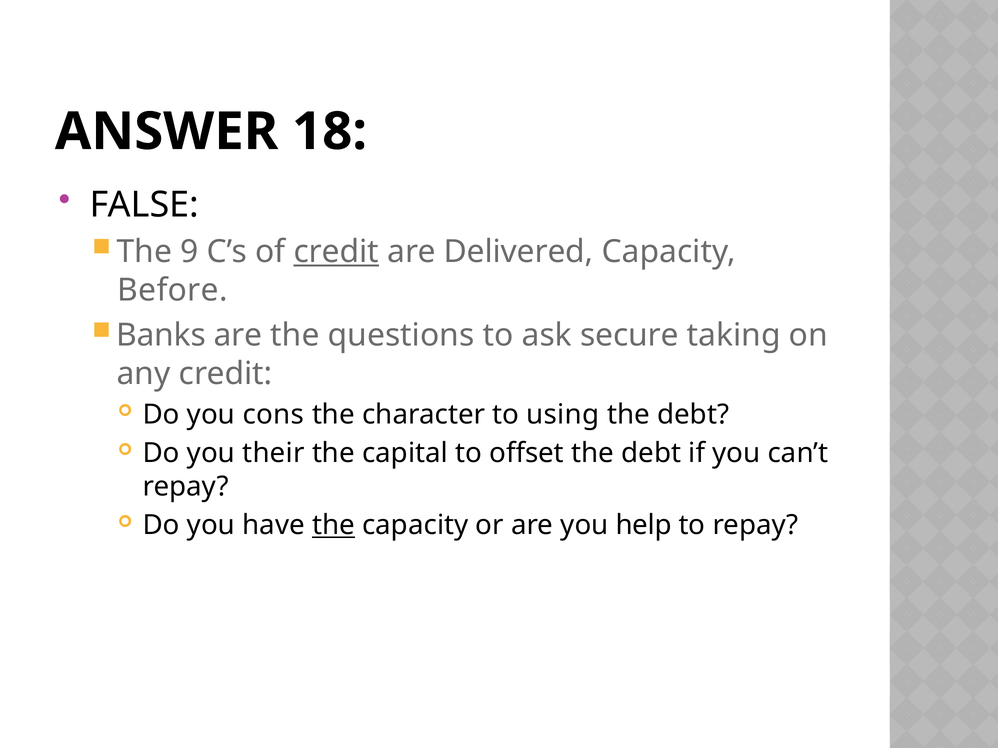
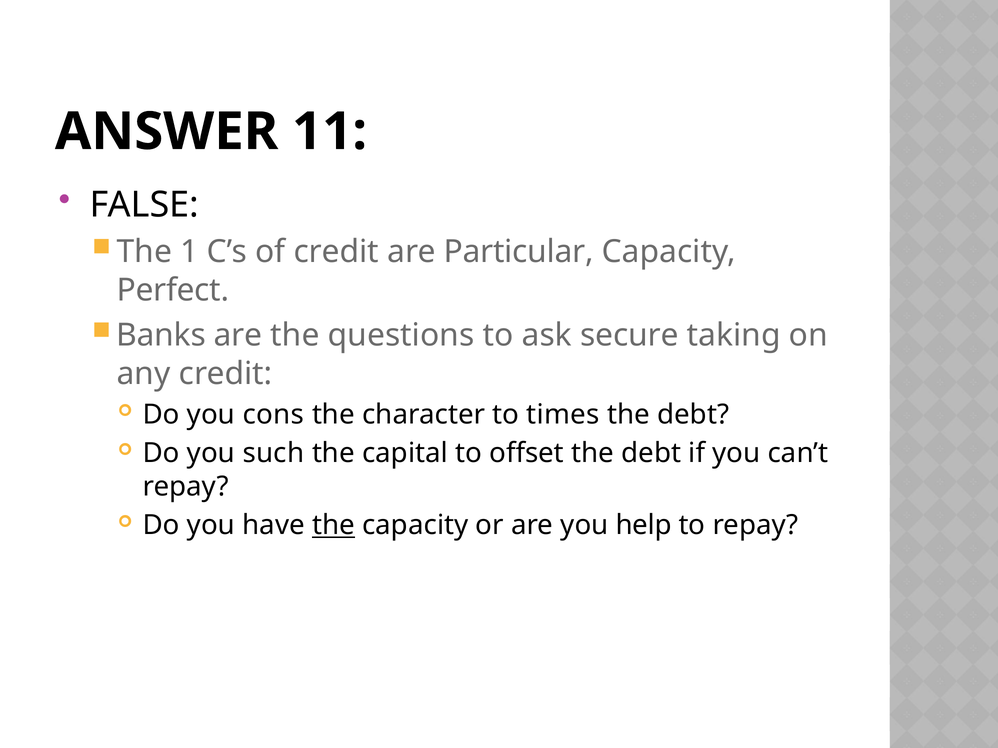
18: 18 -> 11
9: 9 -> 1
credit at (336, 252) underline: present -> none
Delivered: Delivered -> Particular
Before: Before -> Perfect
using: using -> times
their: their -> such
